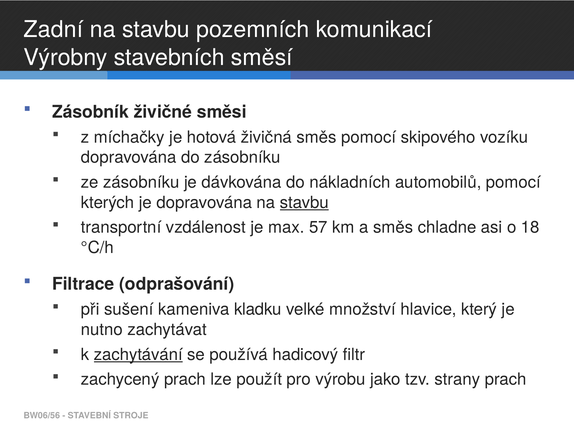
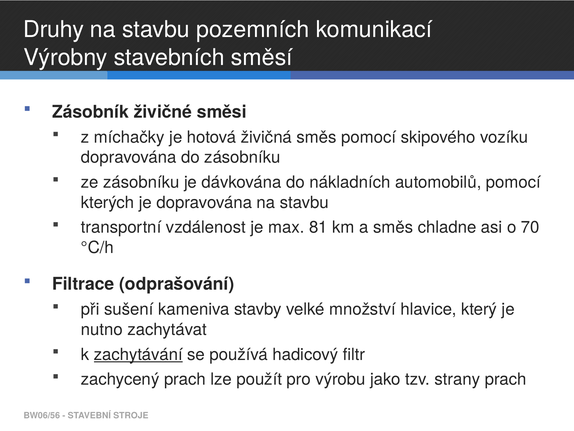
Zadní: Zadní -> Druhy
stavbu at (304, 202) underline: present -> none
57: 57 -> 81
18: 18 -> 70
kladku: kladku -> stavby
